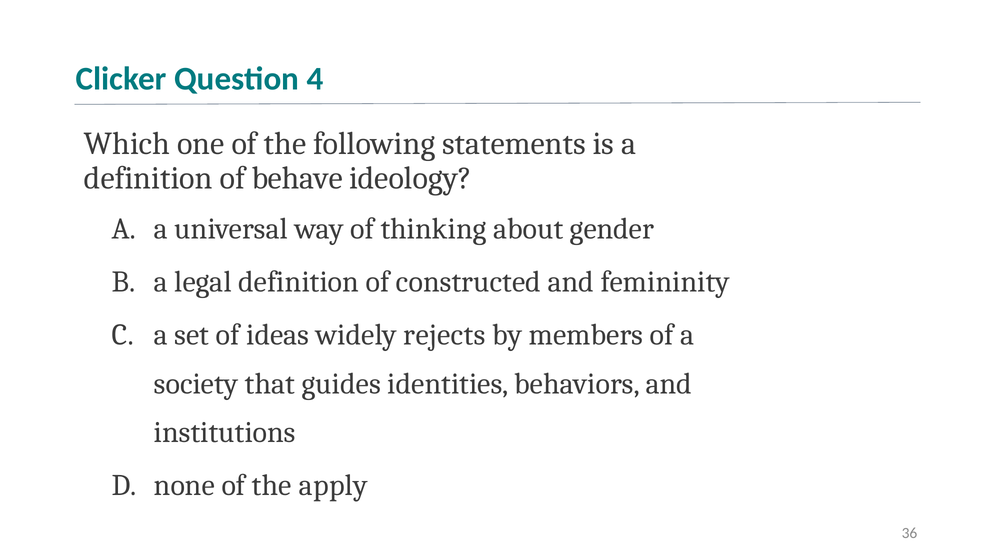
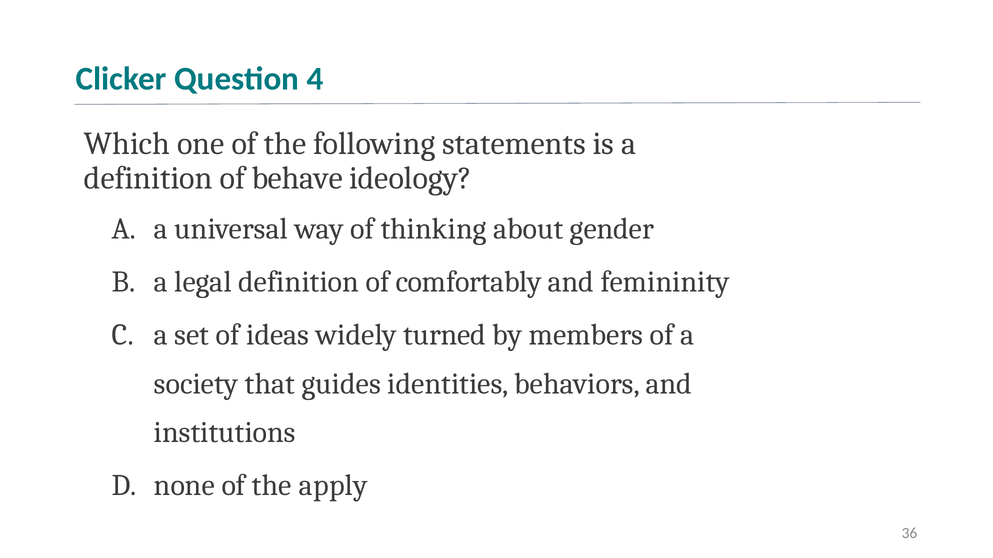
constructed: constructed -> comfortably
rejects: rejects -> turned
